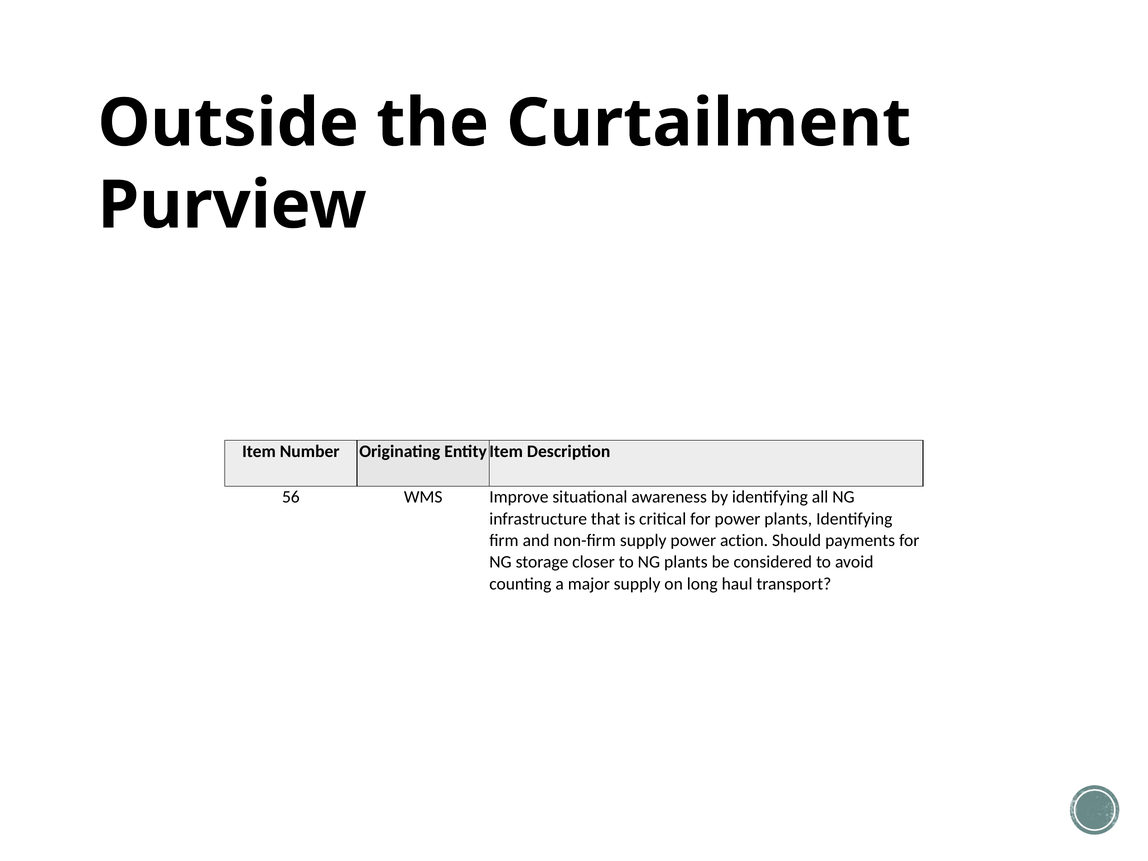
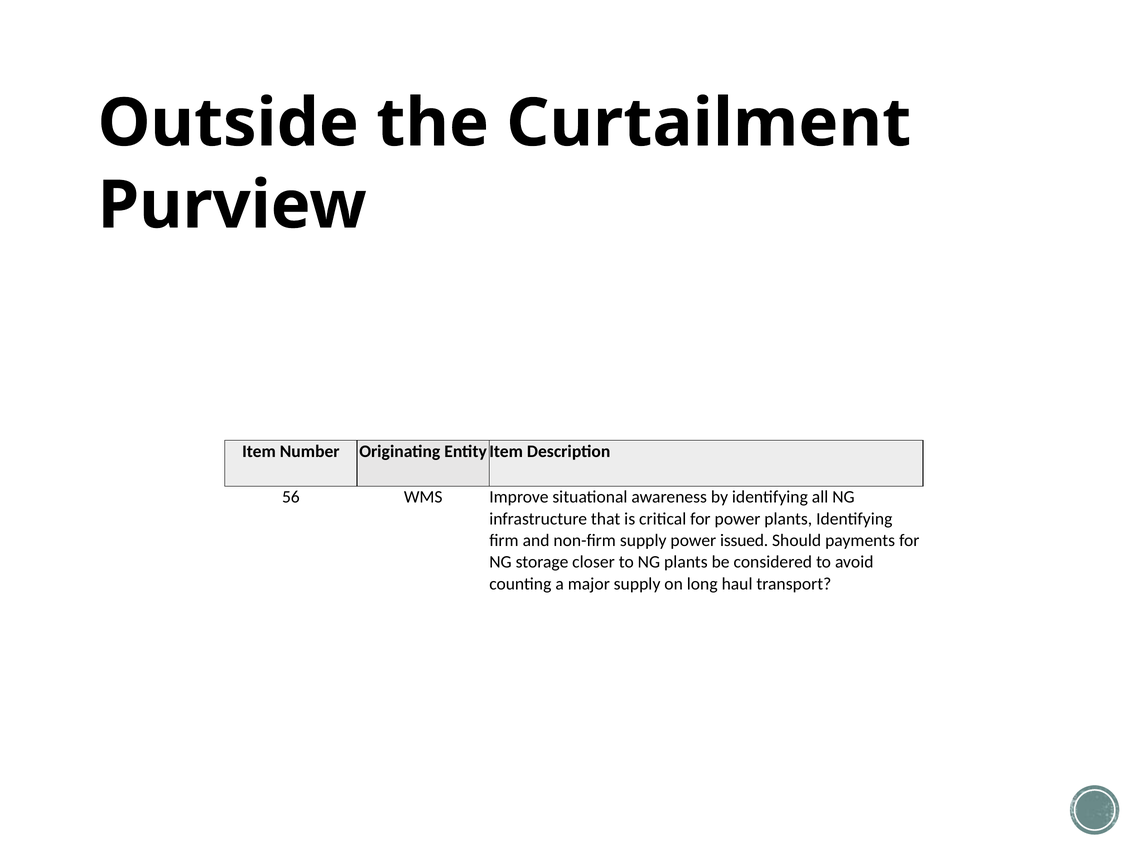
action: action -> issued
